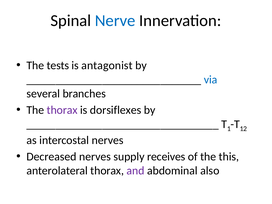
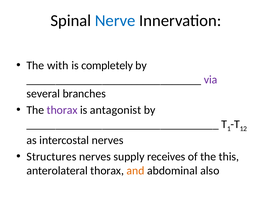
tests: tests -> with
antagonist: antagonist -> completely
via colour: blue -> purple
dorsiflexes: dorsiflexes -> antagonist
Decreased: Decreased -> Structures
and colour: purple -> orange
